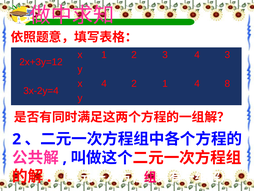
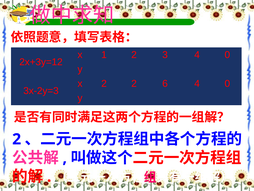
3 4 3: 3 -> 0
x 4: 4 -> 2
2 1: 1 -> 6
8 at (227, 83): 8 -> 0
3x-2y=4: 3x-2y=4 -> 3x-2y=3
